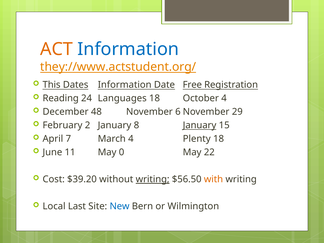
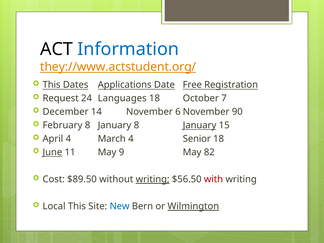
ACT colour: orange -> black
Dates Information: Information -> Applications
Reading: Reading -> Request
October 4: 4 -> 7
48: 48 -> 14
29: 29 -> 90
February 2: 2 -> 8
April 7: 7 -> 4
Plenty: Plenty -> Senior
June underline: none -> present
0: 0 -> 9
22: 22 -> 82
$39.20: $39.20 -> $89.50
with colour: orange -> red
Local Last: Last -> This
Wilmington underline: none -> present
